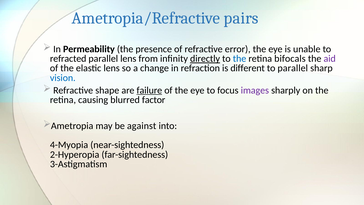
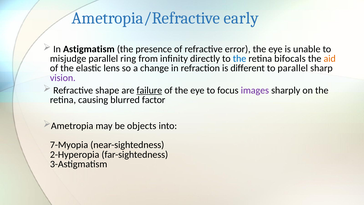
pairs: pairs -> early
Permeability: Permeability -> Astigmatism
refracted: refracted -> misjudge
parallel lens: lens -> ring
directly underline: present -> none
aid colour: purple -> orange
vision colour: blue -> purple
against: against -> objects
4-Myopia: 4-Myopia -> 7-Myopia
